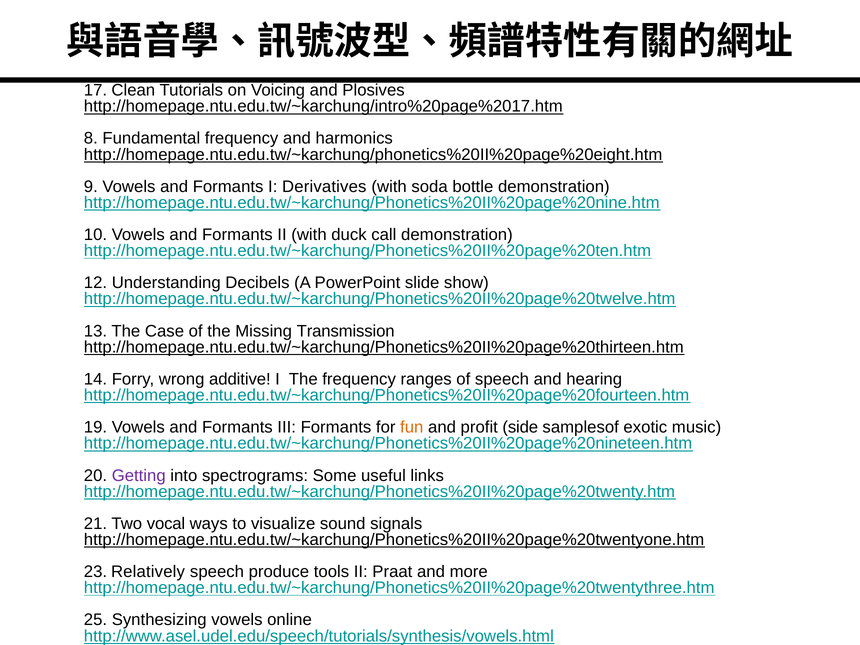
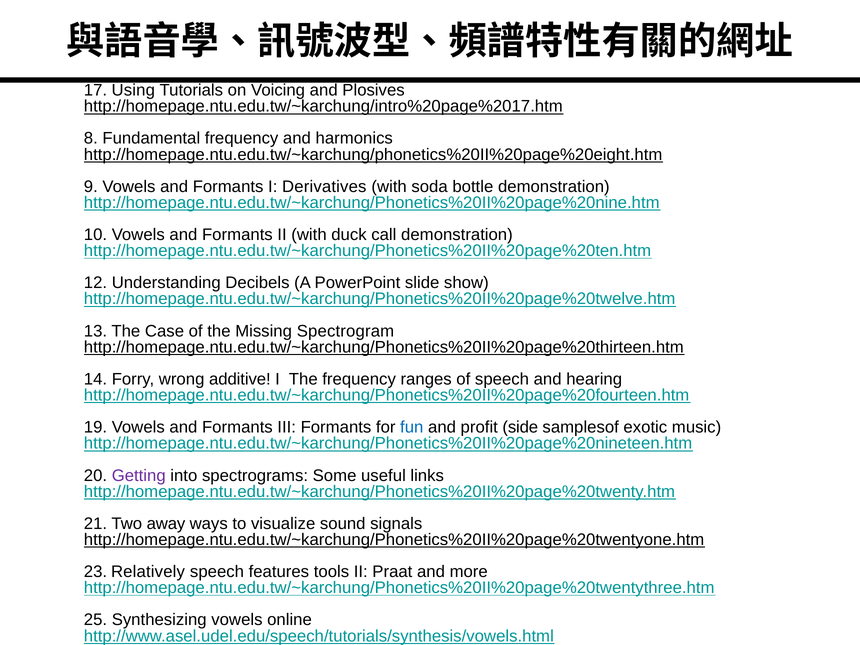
Clean: Clean -> Using
Transmission: Transmission -> Spectrogram
fun colour: orange -> blue
vocal: vocal -> away
produce: produce -> features
